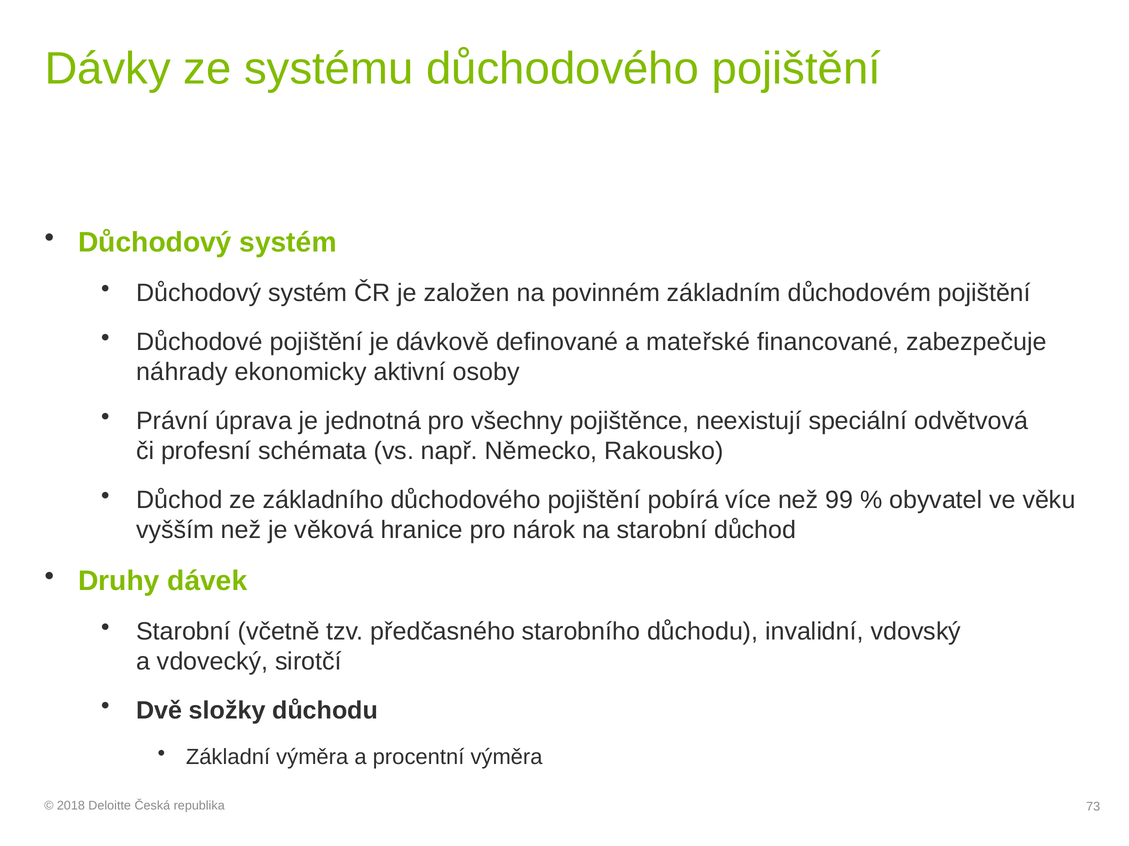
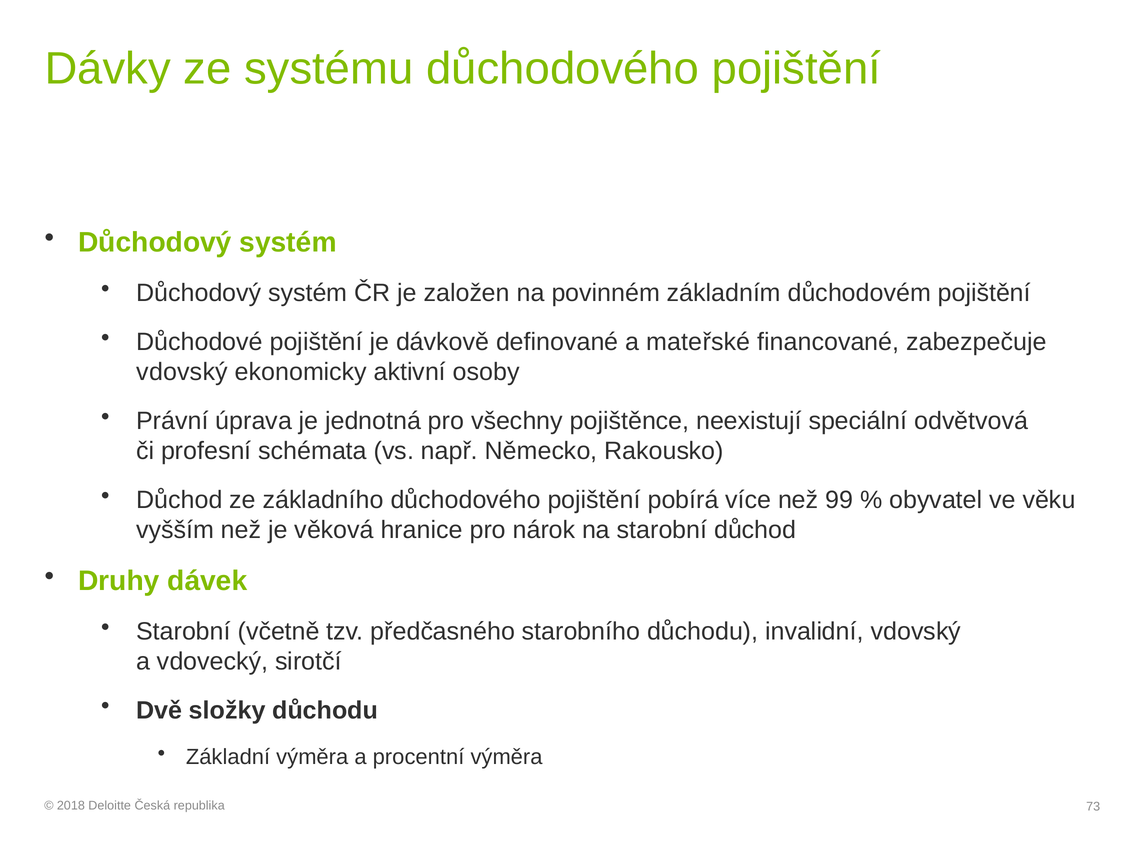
náhrady at (182, 372): náhrady -> vdovský
